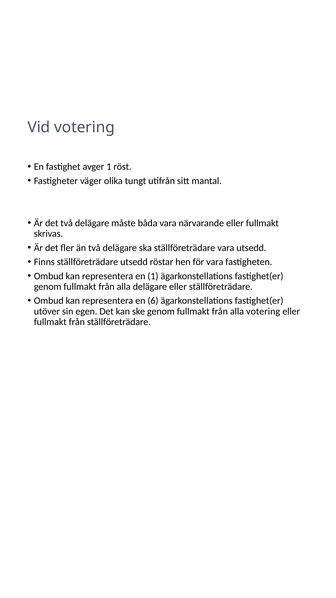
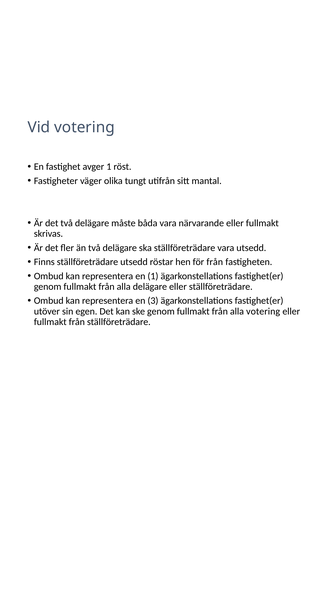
för vara: vara -> från
6: 6 -> 3
